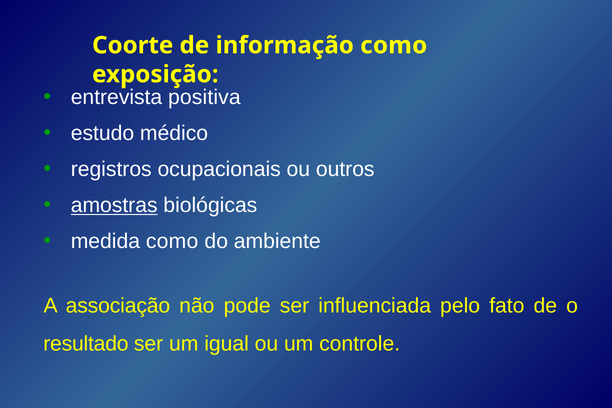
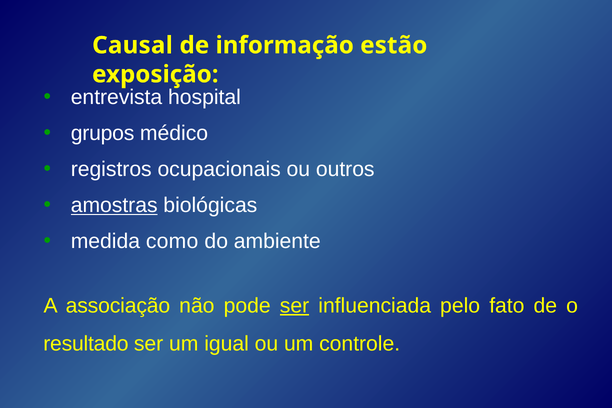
Coorte: Coorte -> Causal
informação como: como -> estão
positiva: positiva -> hospital
estudo: estudo -> grupos
ser at (295, 306) underline: none -> present
